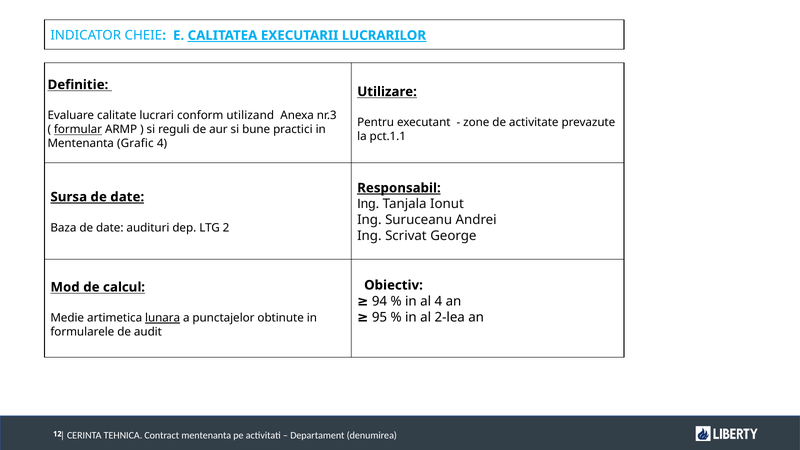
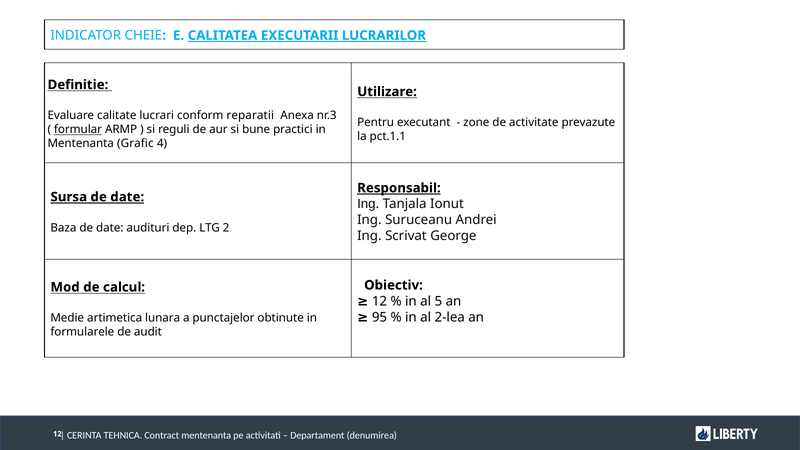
utilizand: utilizand -> reparatii
94 at (379, 301): 94 -> 12
al 4: 4 -> 5
lunara underline: present -> none
